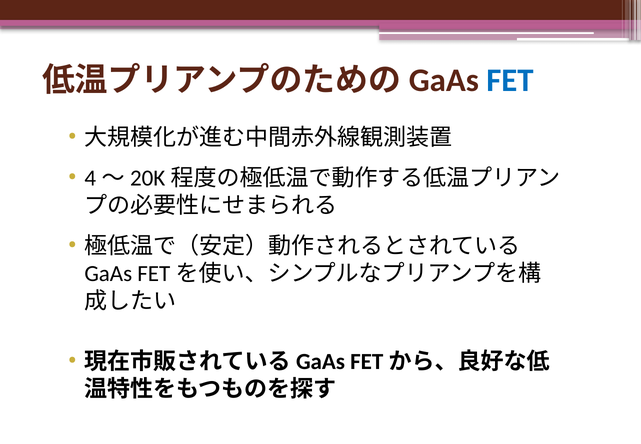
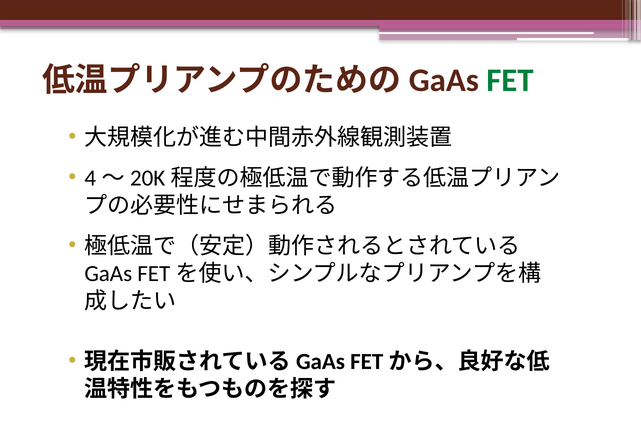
FET colour: blue -> green
